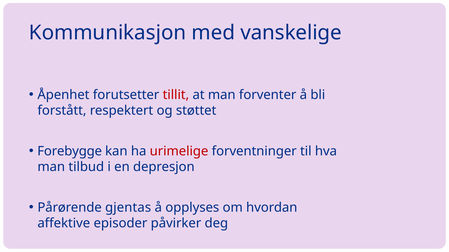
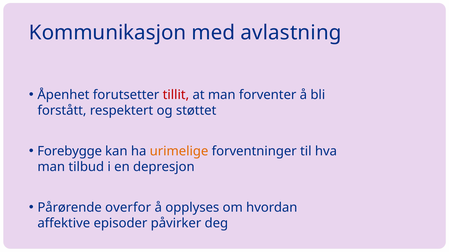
vanskelige: vanskelige -> avlastning
urimelige colour: red -> orange
gjentas: gjentas -> overfor
